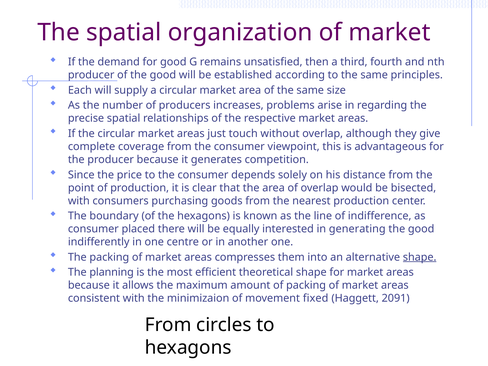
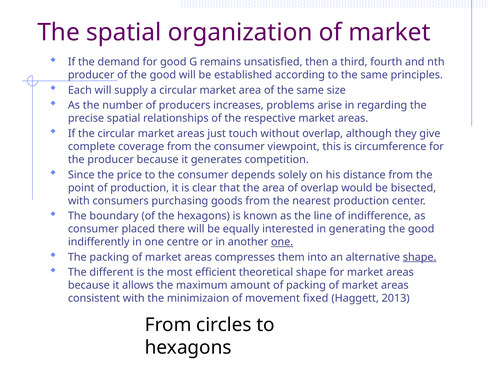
advantageous: advantageous -> circumference
one at (282, 242) underline: none -> present
planning: planning -> different
2091: 2091 -> 2013
